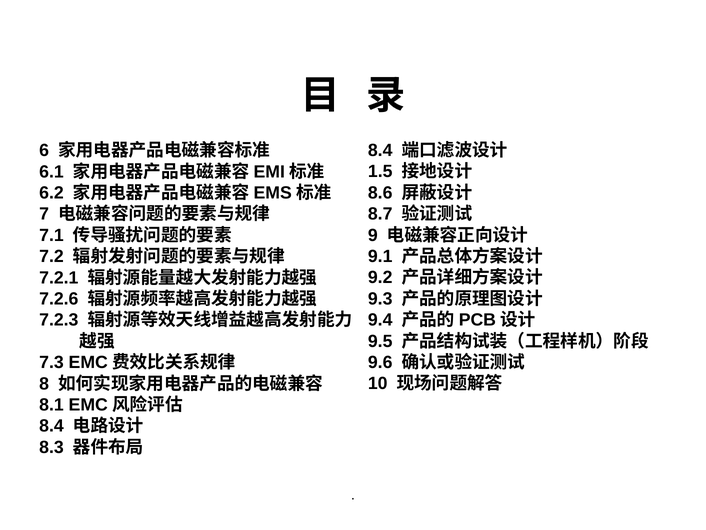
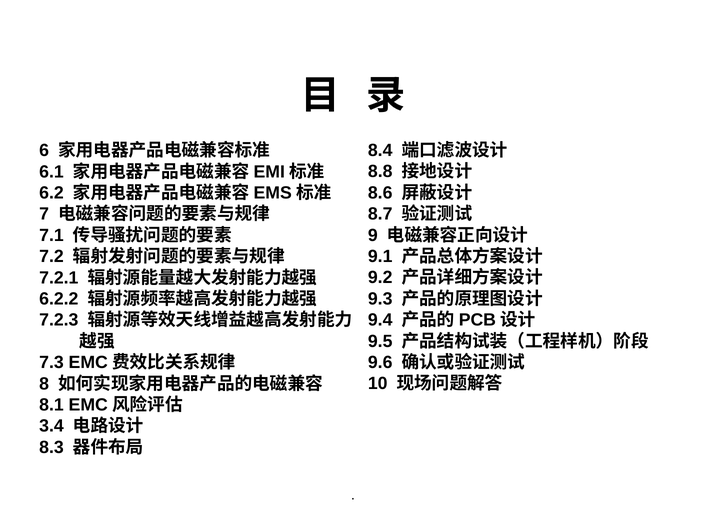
1.5: 1.5 -> 8.8
7.2.6: 7.2.6 -> 6.2.2
8.4 at (51, 426): 8.4 -> 3.4
